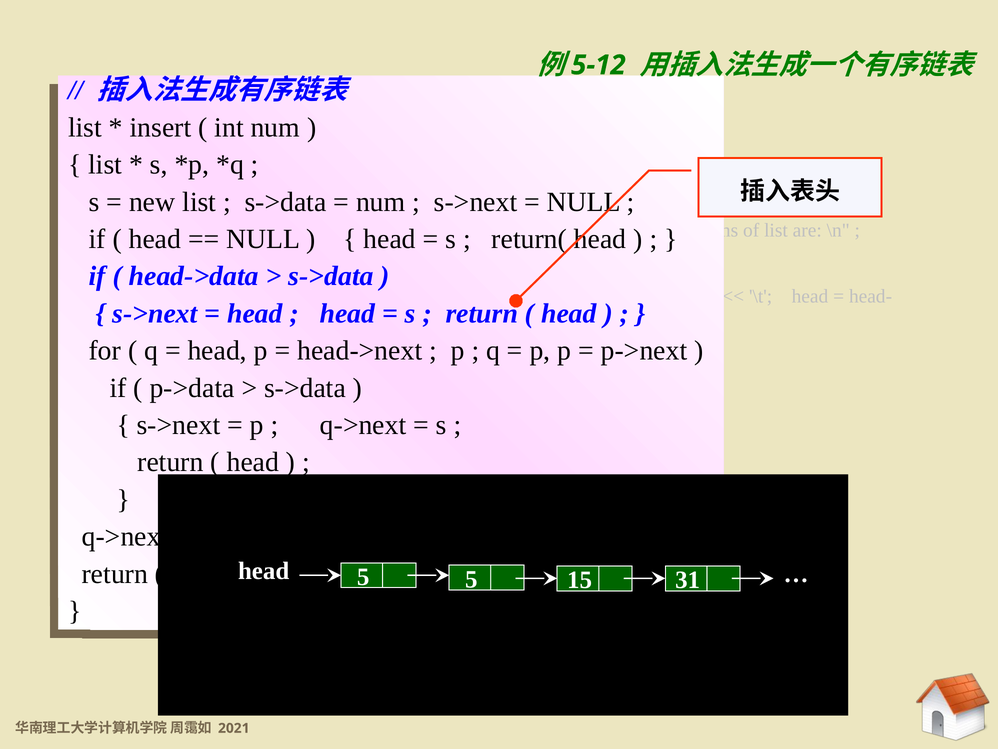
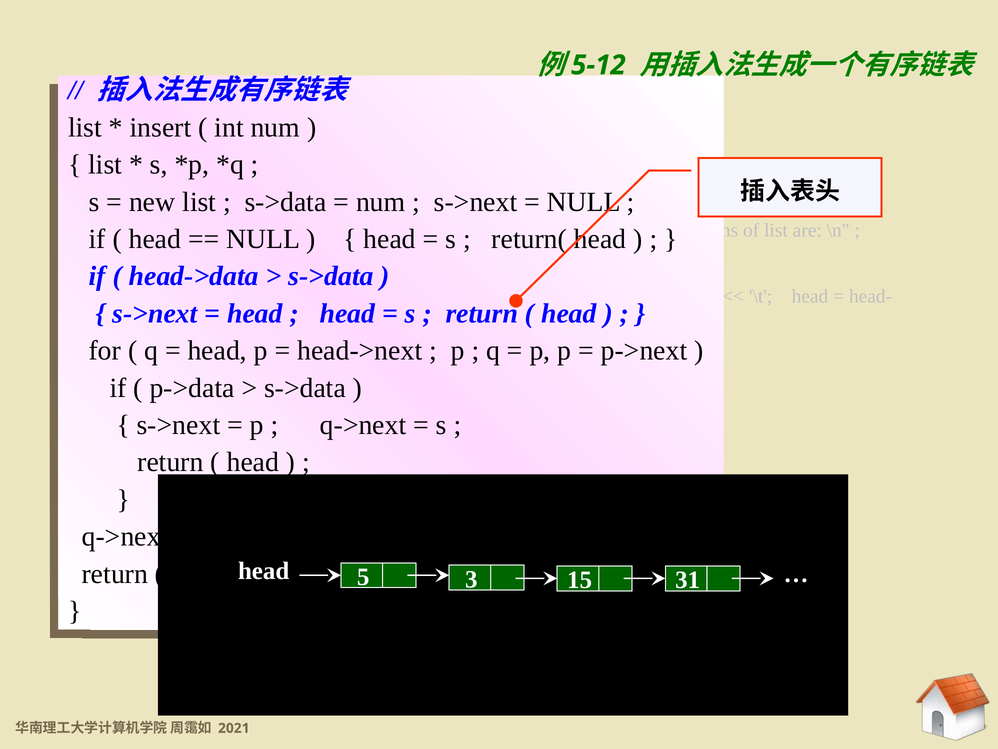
5 at (471, 579): 5 -> 3
